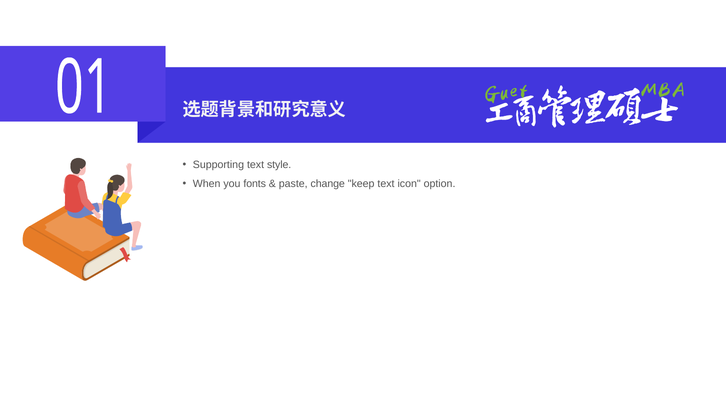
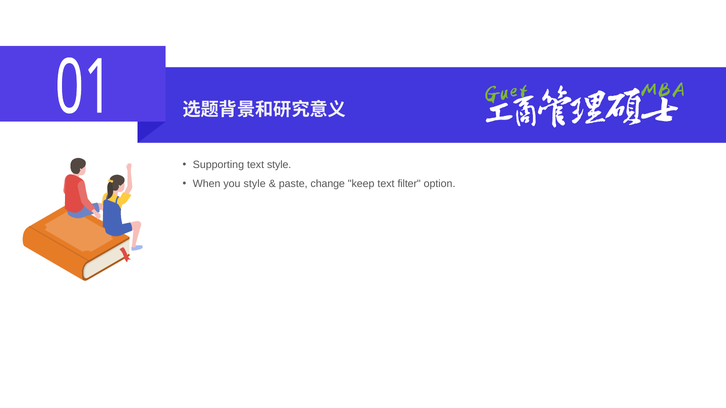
you fonts: fonts -> style
icon: icon -> filter
